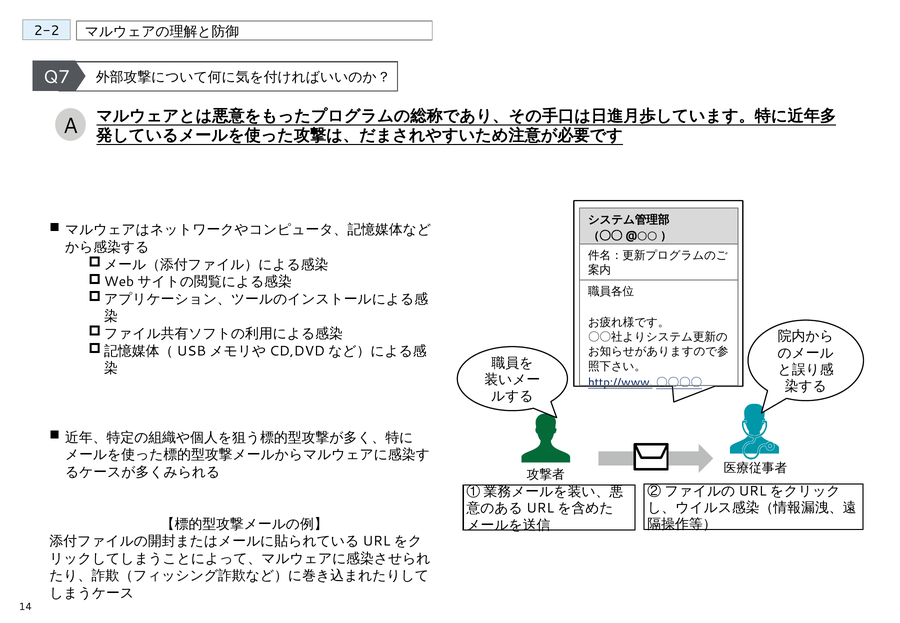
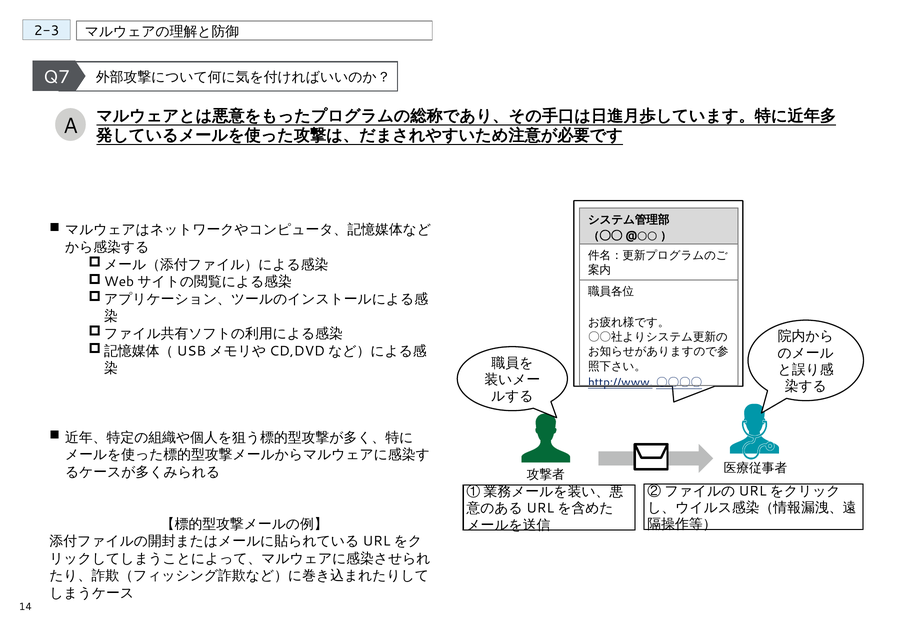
2-2: 2-2 -> 2-3
